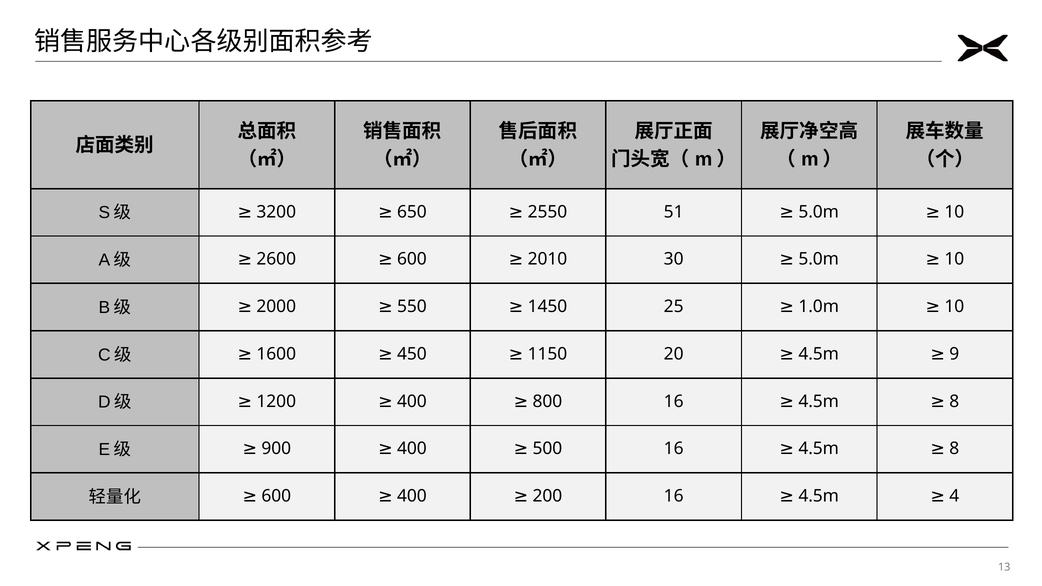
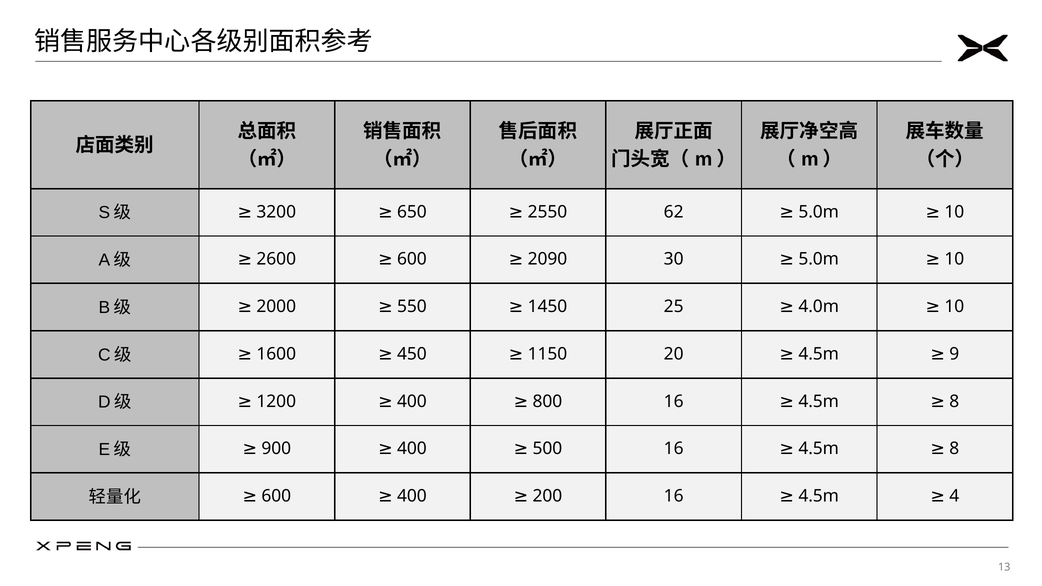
51: 51 -> 62
2010: 2010 -> 2090
1.0m: 1.0m -> 4.0m
